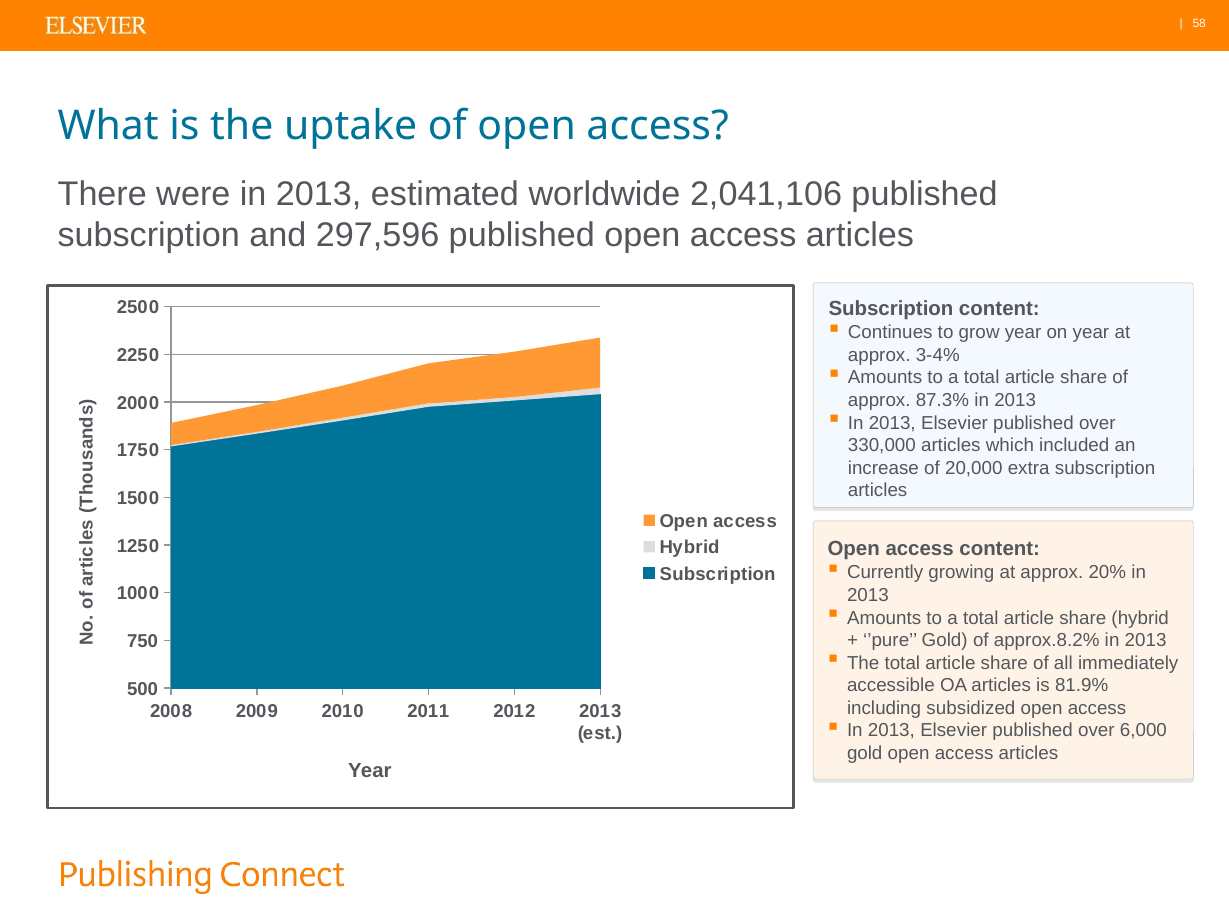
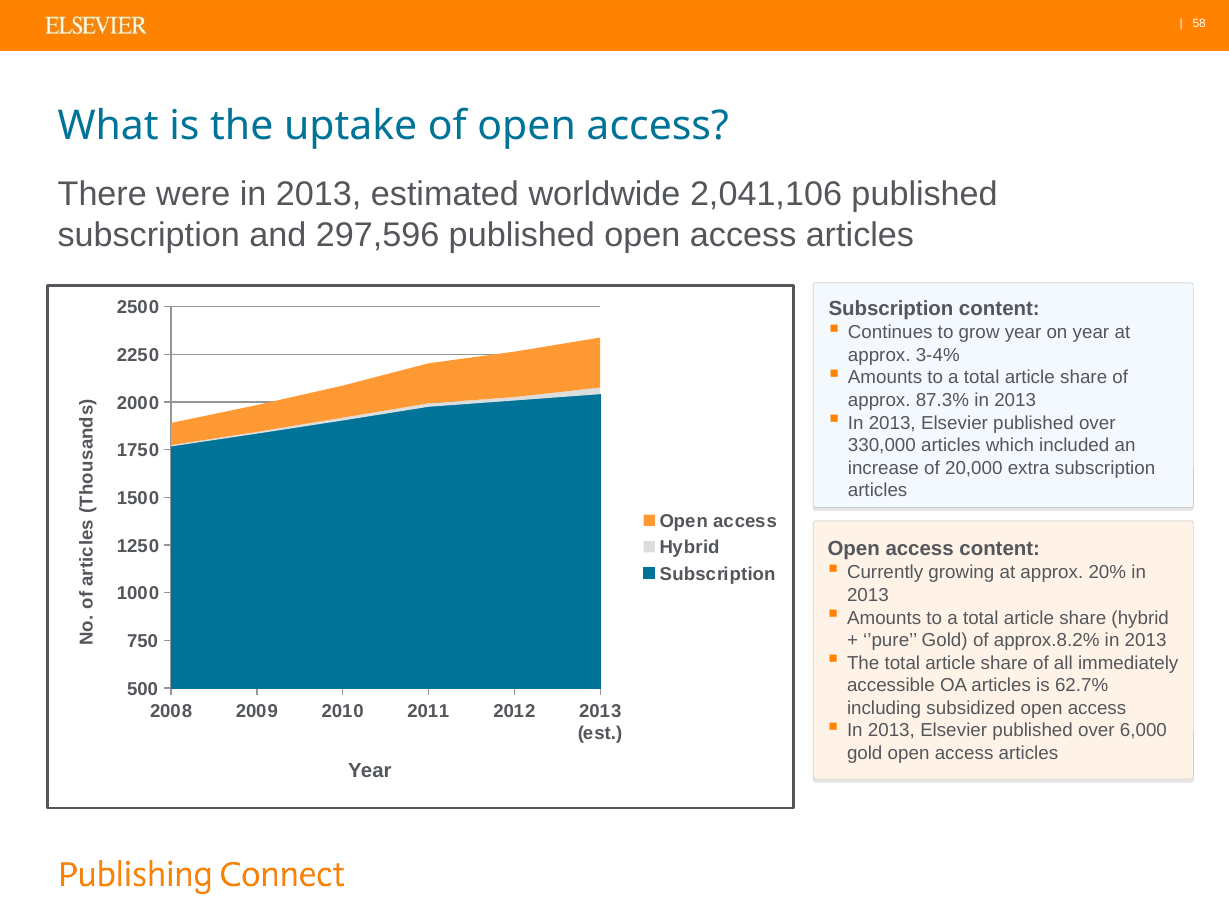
81.9%: 81.9% -> 62.7%
